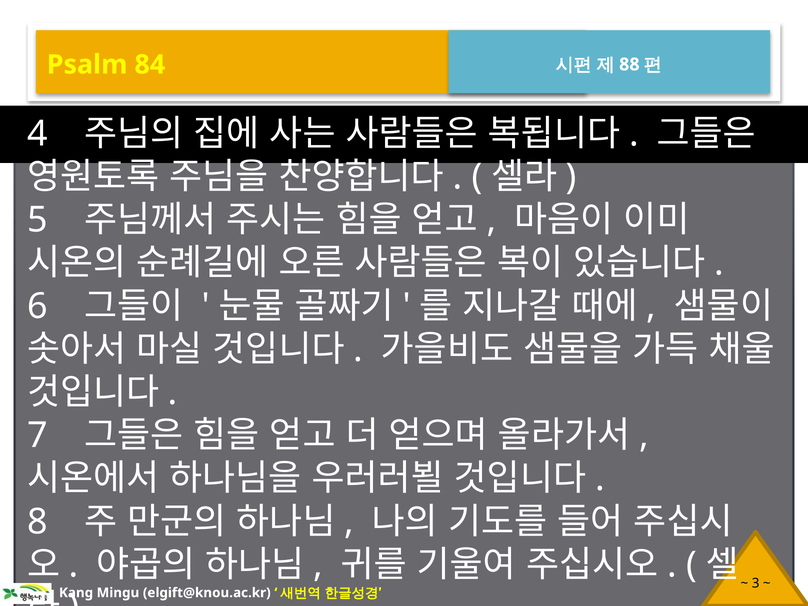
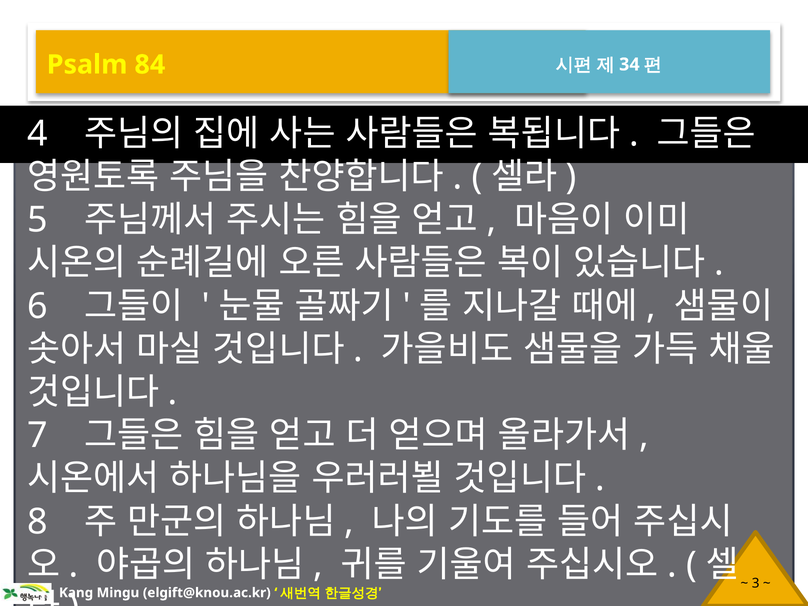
88: 88 -> 34
